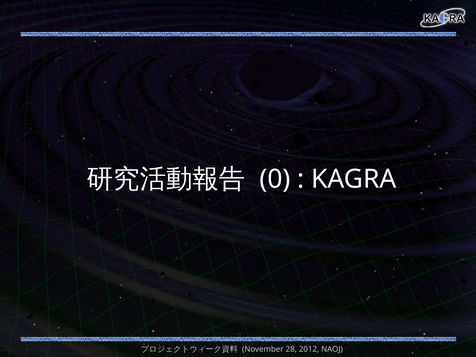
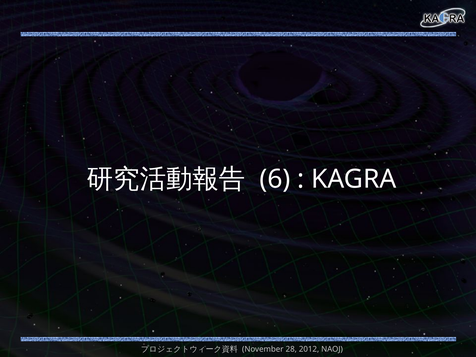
0: 0 -> 6
